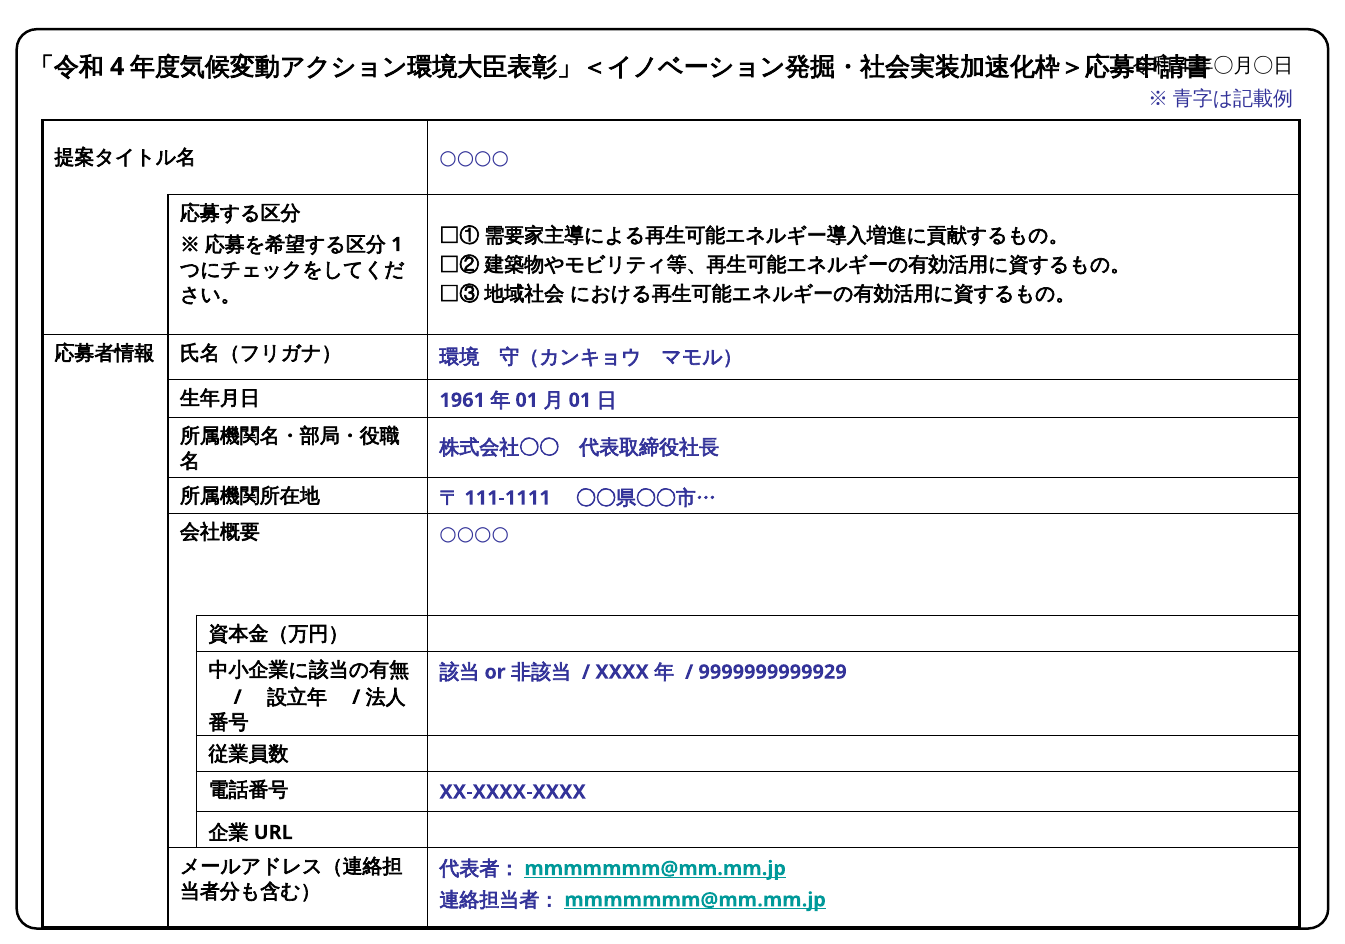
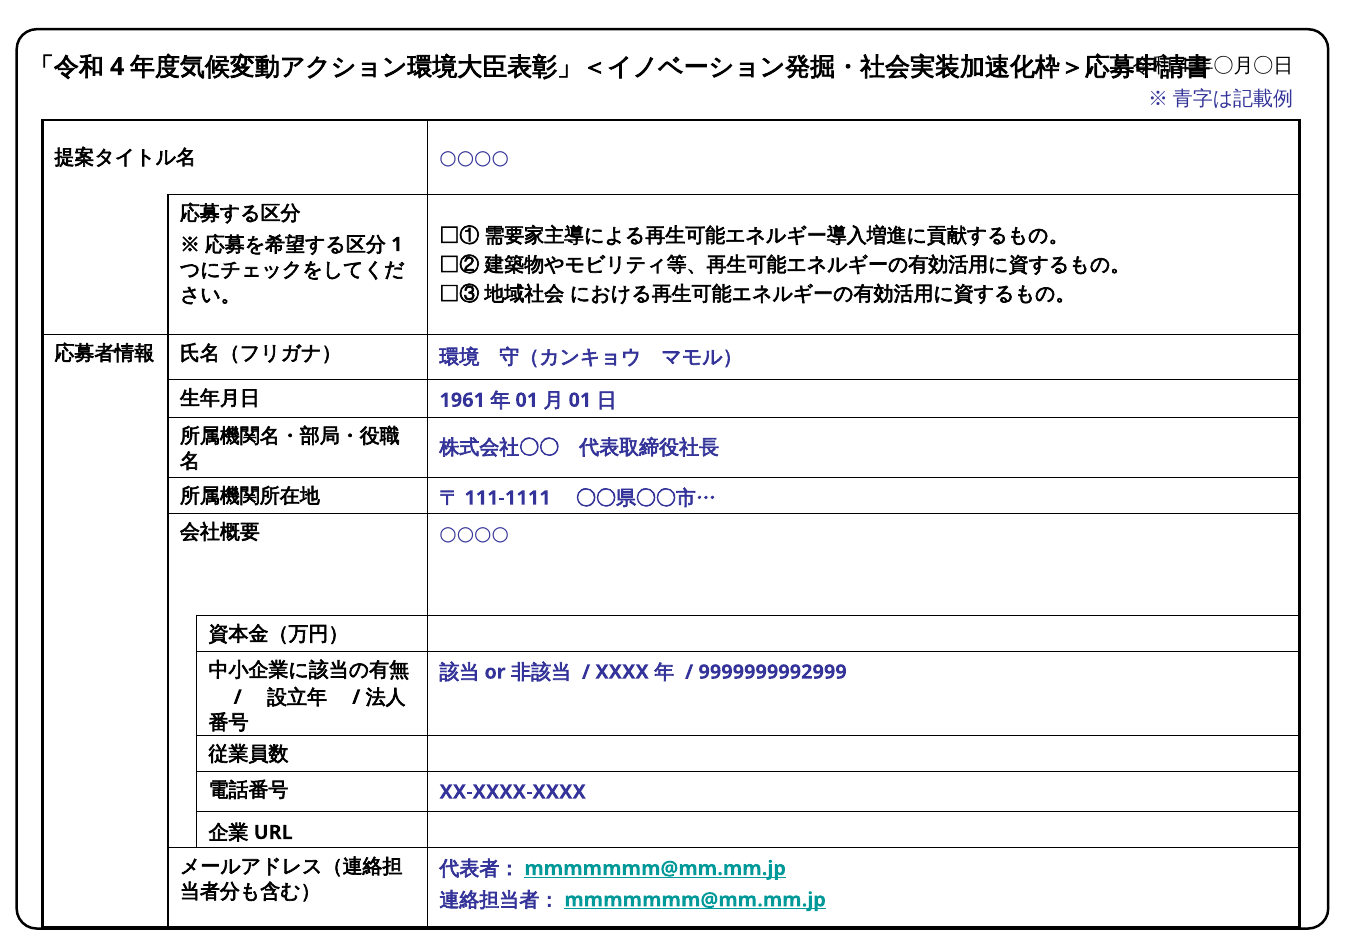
9999999999929: 9999999999929 -> 9999999992999
